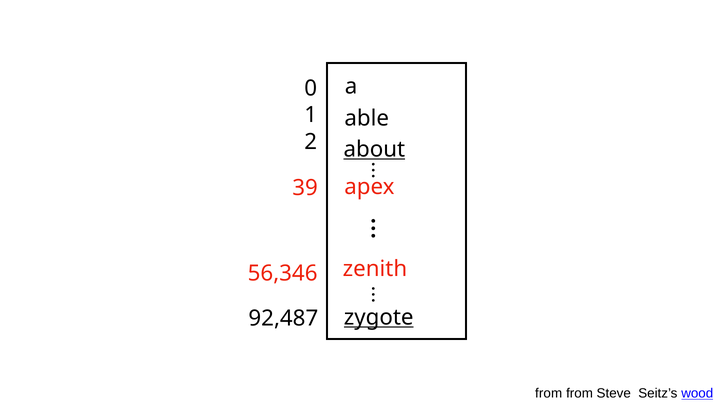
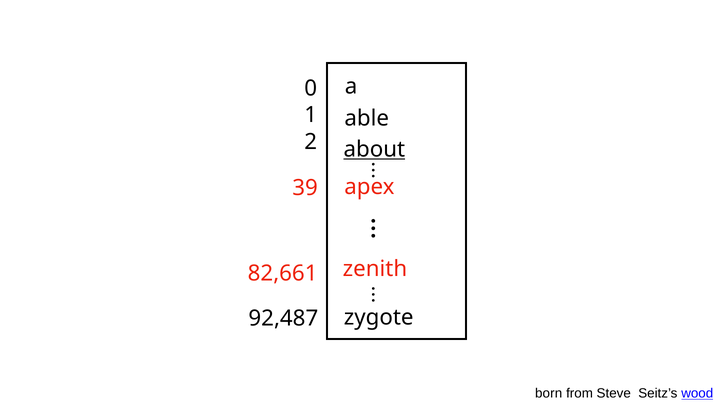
56,346: 56,346 -> 82,661
zygote underline: present -> none
from at (549, 393): from -> born
